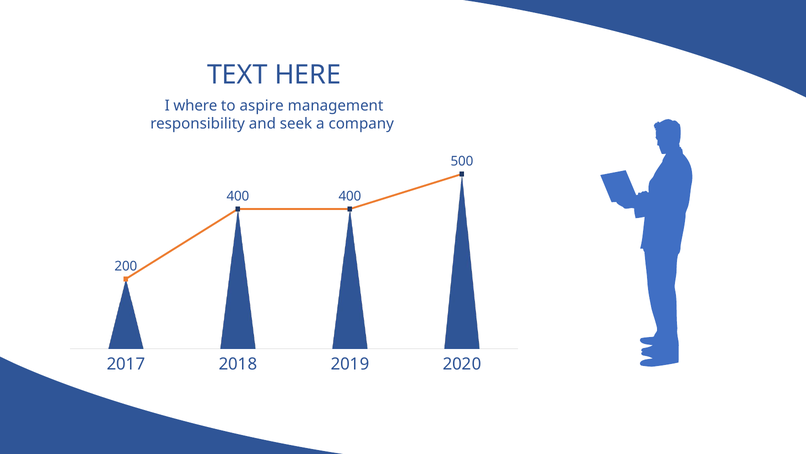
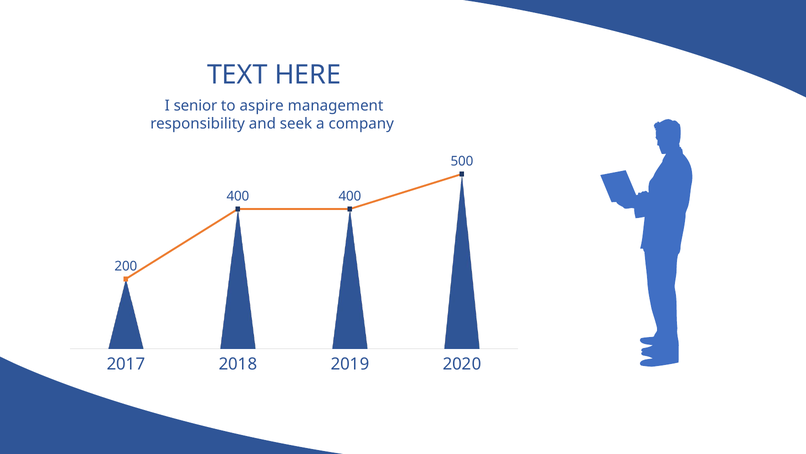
where: where -> senior
